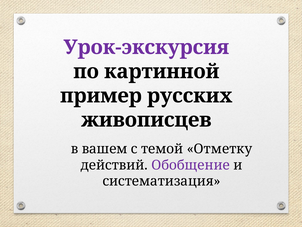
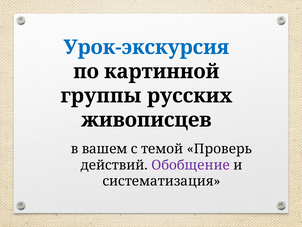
Урок-экскурсия colour: purple -> blue
пример: пример -> группы
Отметку: Отметку -> Проверь
